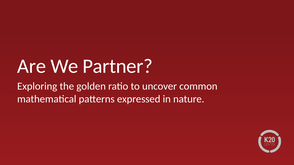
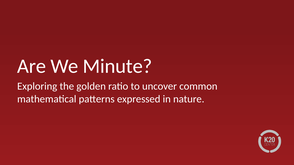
Partner: Partner -> Minute
